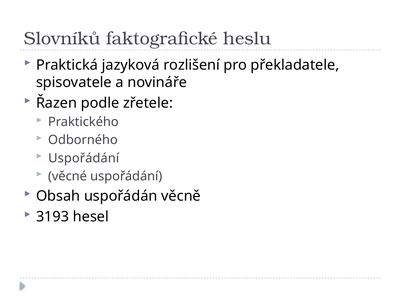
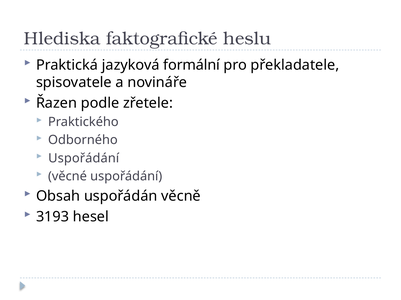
Slovníků: Slovníků -> Hlediska
rozlišení: rozlišení -> formální
